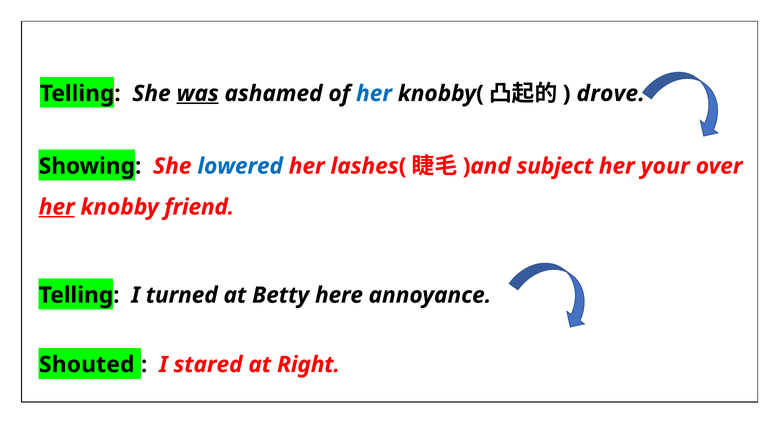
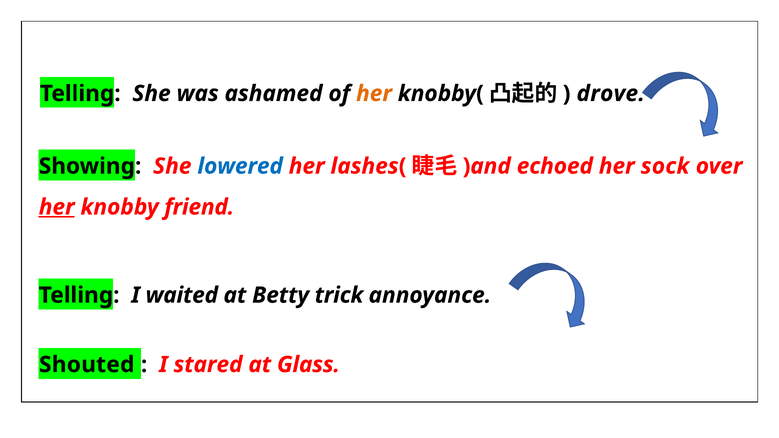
was underline: present -> none
her at (374, 94) colour: blue -> orange
subject: subject -> echoed
your: your -> sock
turned: turned -> waited
here: here -> trick
Right: Right -> Glass
